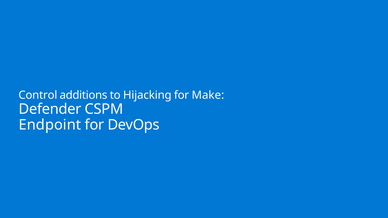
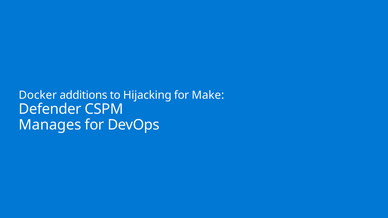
Control: Control -> Docker
Endpoint: Endpoint -> Manages
